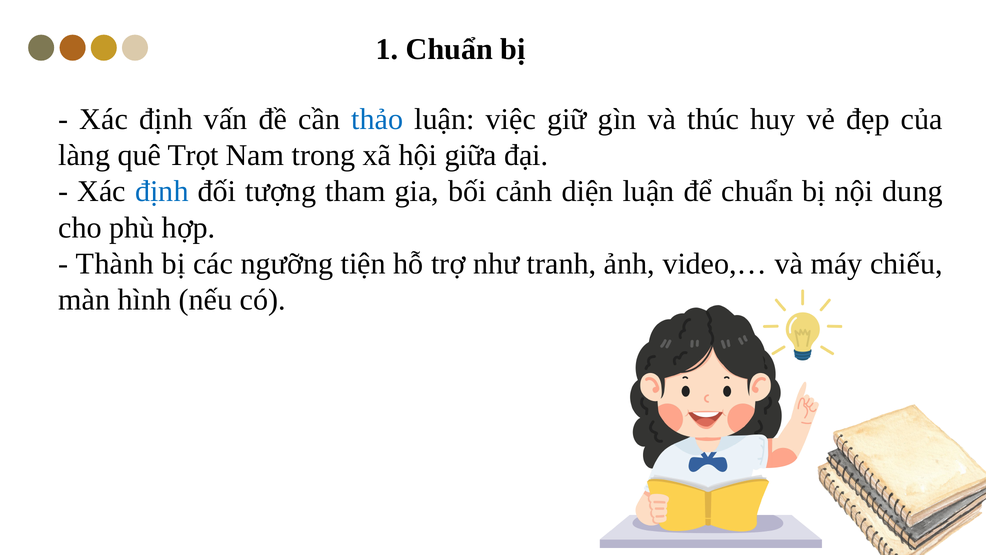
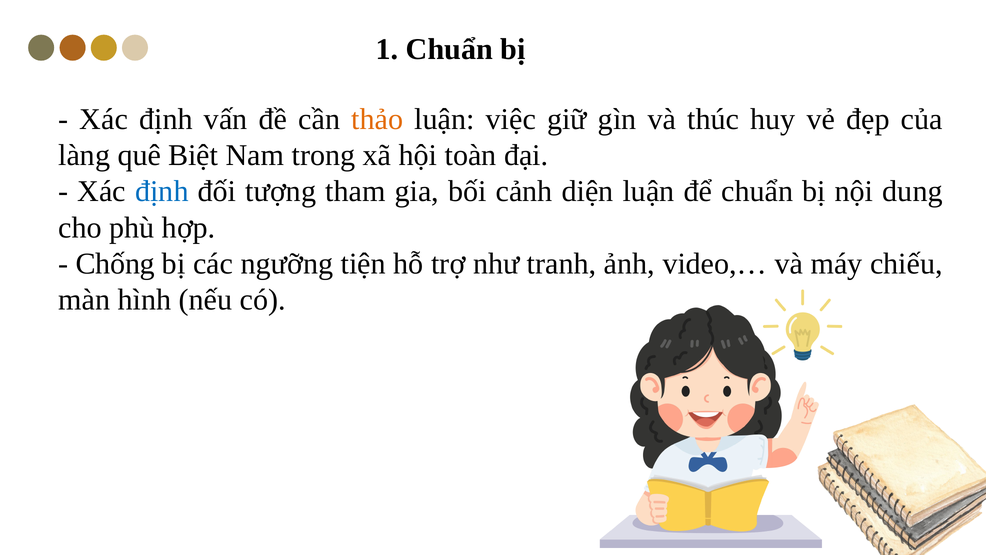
thảo colour: blue -> orange
Trọt: Trọt -> Biệt
giữa: giữa -> toàn
Thành: Thành -> Chống
